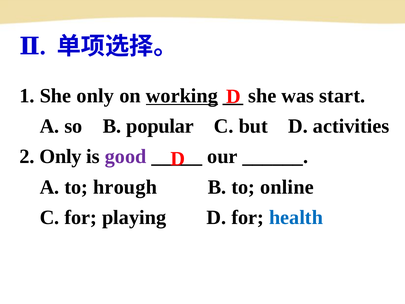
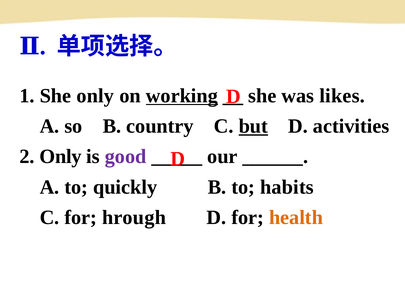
start: start -> likes
popular: popular -> country
but underline: none -> present
hrough: hrough -> quickly
online: online -> habits
playing: playing -> hrough
health colour: blue -> orange
